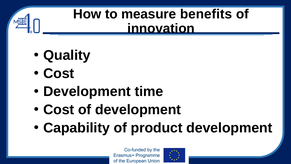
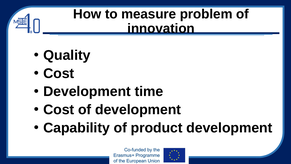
benefits: benefits -> problem
